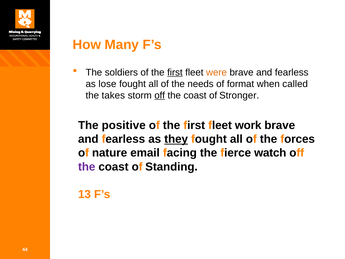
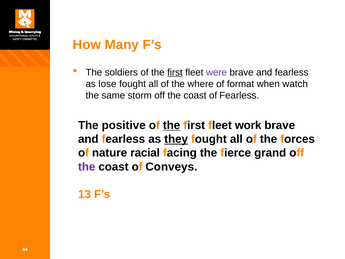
were colour: orange -> purple
needs: needs -> where
called: called -> watch
takes: takes -> same
off at (160, 95) underline: present -> none
of Stronger: Stronger -> Fearless
the at (172, 125) underline: none -> present
email: email -> racial
watch: watch -> grand
Standing: Standing -> Conveys
